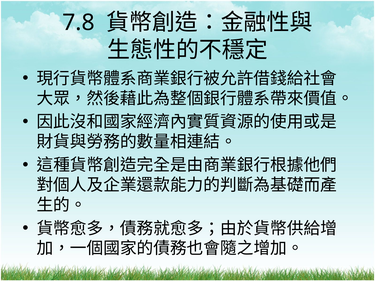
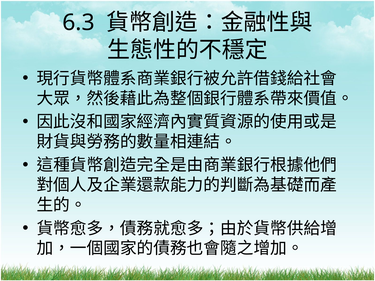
7.8: 7.8 -> 6.3
